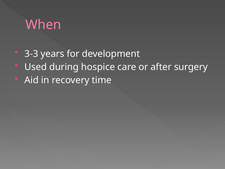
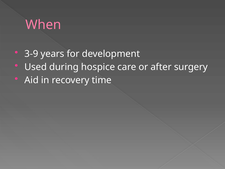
3-3: 3-3 -> 3-9
